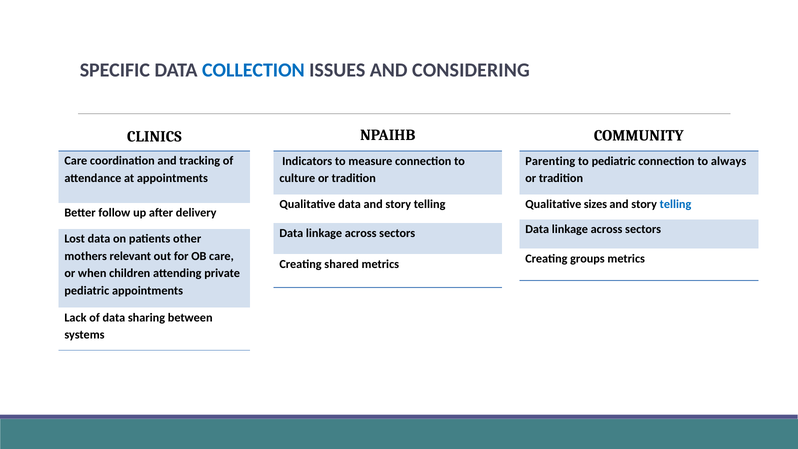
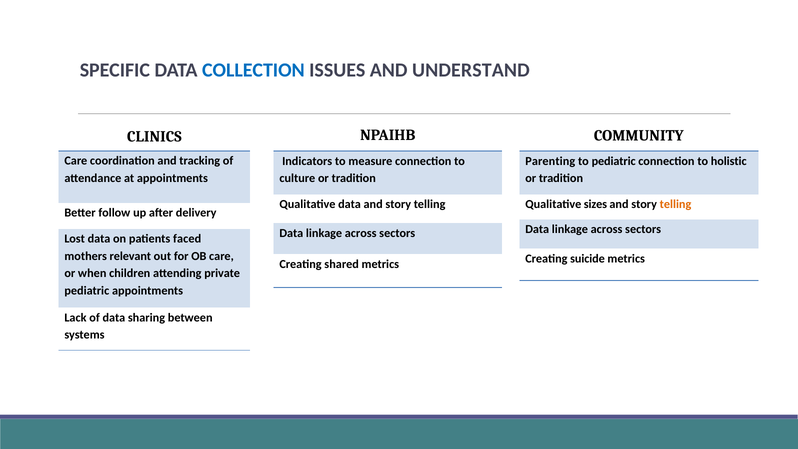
CONSIDERING: CONSIDERING -> UNDERSTAND
always: always -> holistic
telling at (676, 204) colour: blue -> orange
other: other -> faced
groups: groups -> suicide
